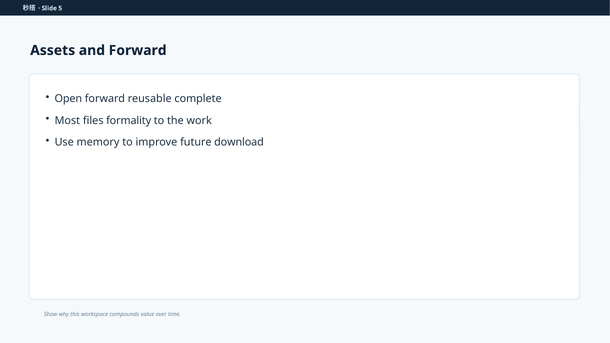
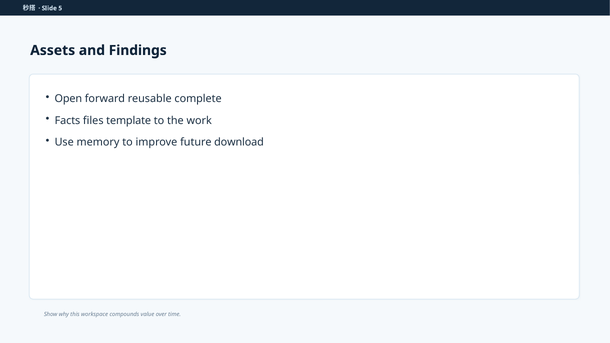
and Forward: Forward -> Findings
Most: Most -> Facts
formality: formality -> template
